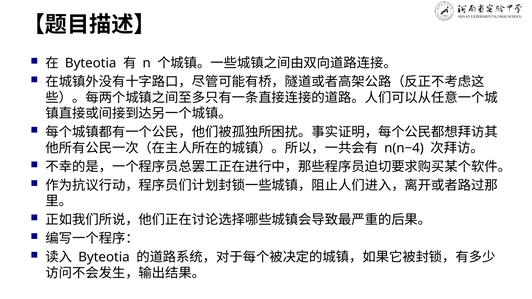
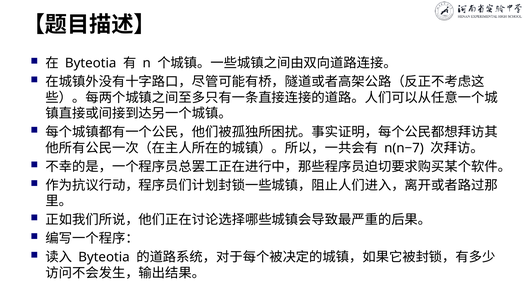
n(n−4: n(n−4 -> n(n−7
